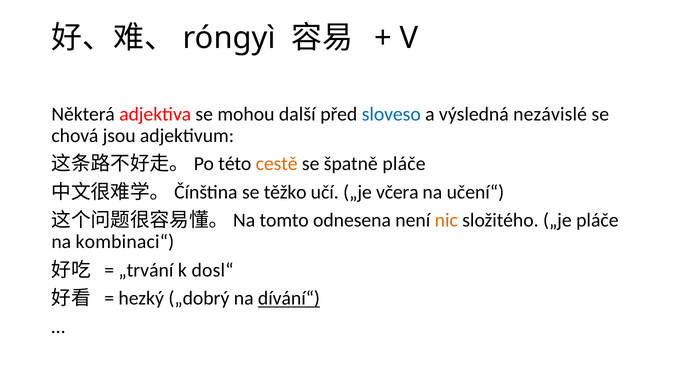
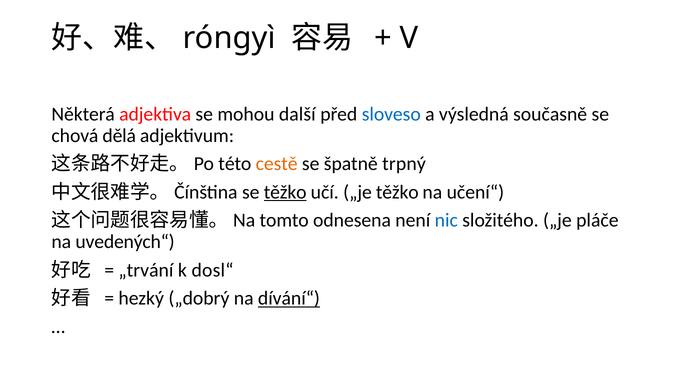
nezávislé: nezávislé -> současně
jsou: jsou -> dělá
špatně pláče: pláče -> trpný
těžko at (285, 192) underline: none -> present
„je včera: včera -> těžko
nic colour: orange -> blue
kombinaci“: kombinaci“ -> uvedených“
